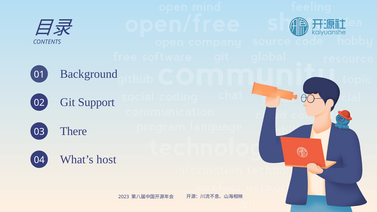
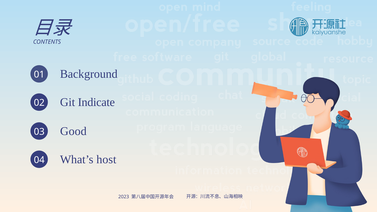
Support: Support -> Indicate
There: There -> Good
